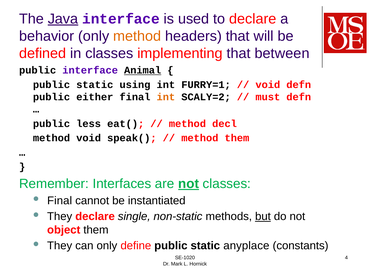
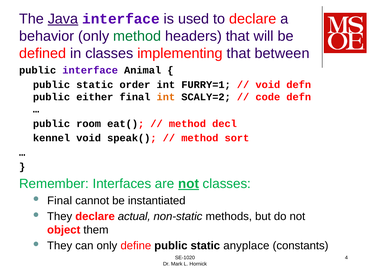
method at (137, 36) colour: orange -> green
Animal underline: present -> none
using: using -> order
must: must -> code
less: less -> room
method at (52, 138): method -> kennel
method them: them -> sort
single: single -> actual
but underline: present -> none
